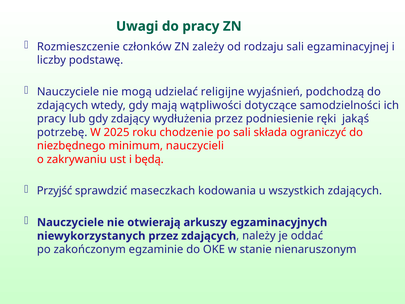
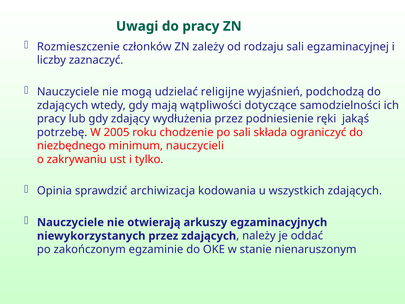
podstawę: podstawę -> zaznaczyć
2025: 2025 -> 2005
będą: będą -> tylko
Przyjść: Przyjść -> Opinia
maseczkach: maseczkach -> archiwizacja
